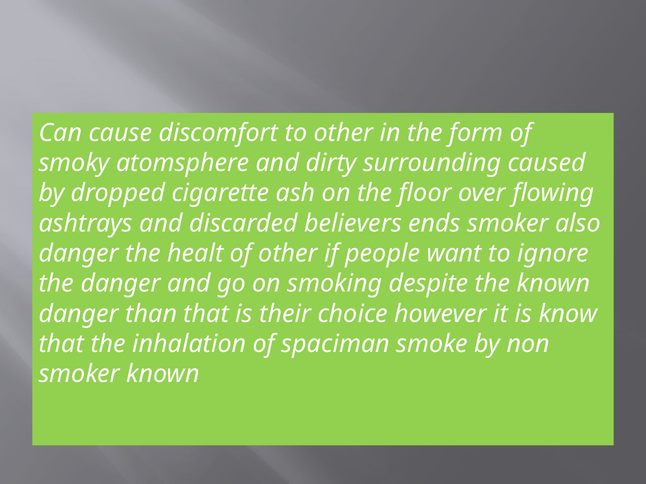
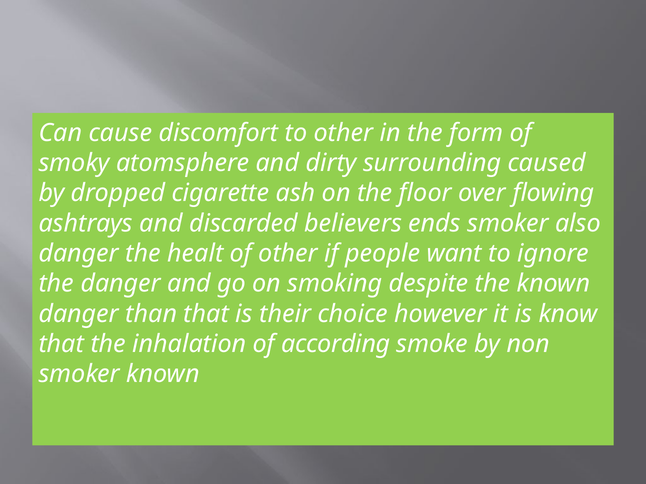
spaciman: spaciman -> according
